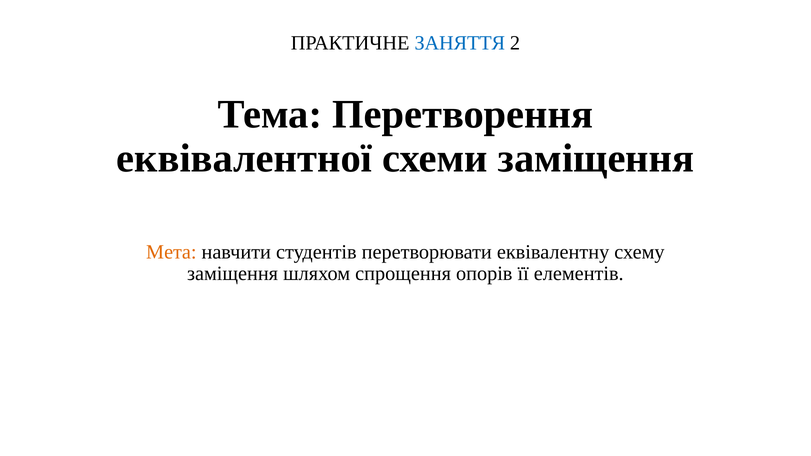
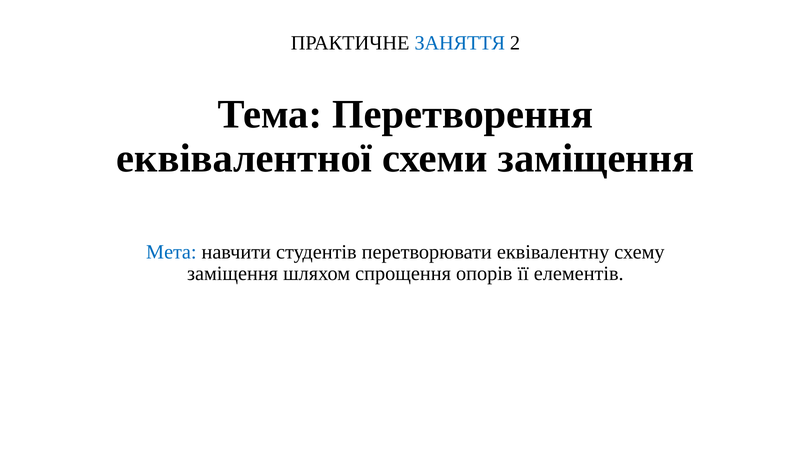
Мета colour: orange -> blue
